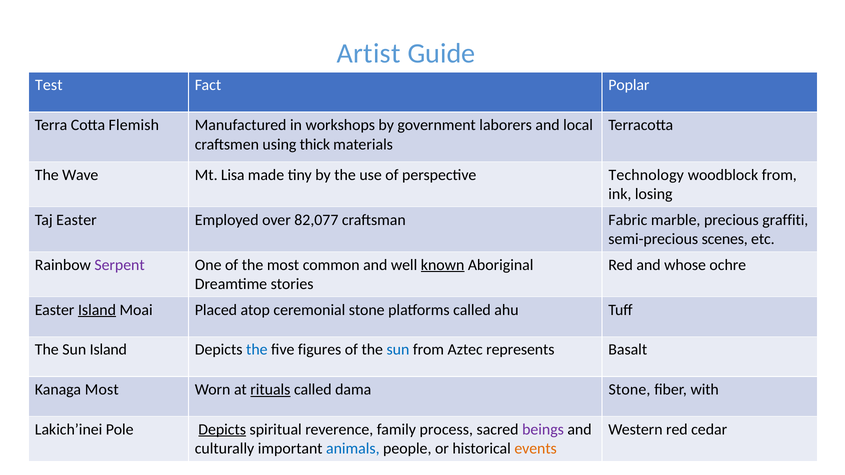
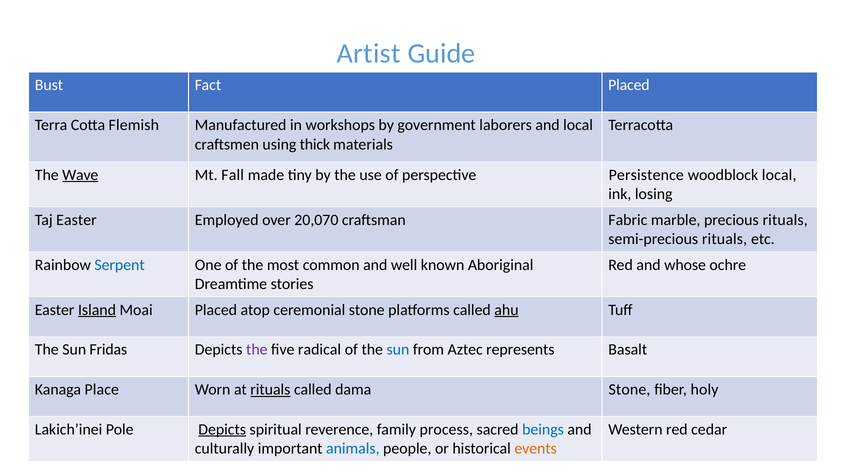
Test: Test -> Bust
Fact Poplar: Poplar -> Placed
Wave underline: none -> present
Lisa: Lisa -> Fall
Technology: Technology -> Persistence
woodblock from: from -> local
82,077: 82,077 -> 20,070
precious graffiti: graffiti -> rituals
semi-precious scenes: scenes -> rituals
Serpent colour: purple -> blue
known underline: present -> none
ahu underline: none -> present
Sun Island: Island -> Fridas
the at (257, 350) colour: blue -> purple
figures: figures -> radical
Kanaga Most: Most -> Place
with: with -> holy
beings colour: purple -> blue
